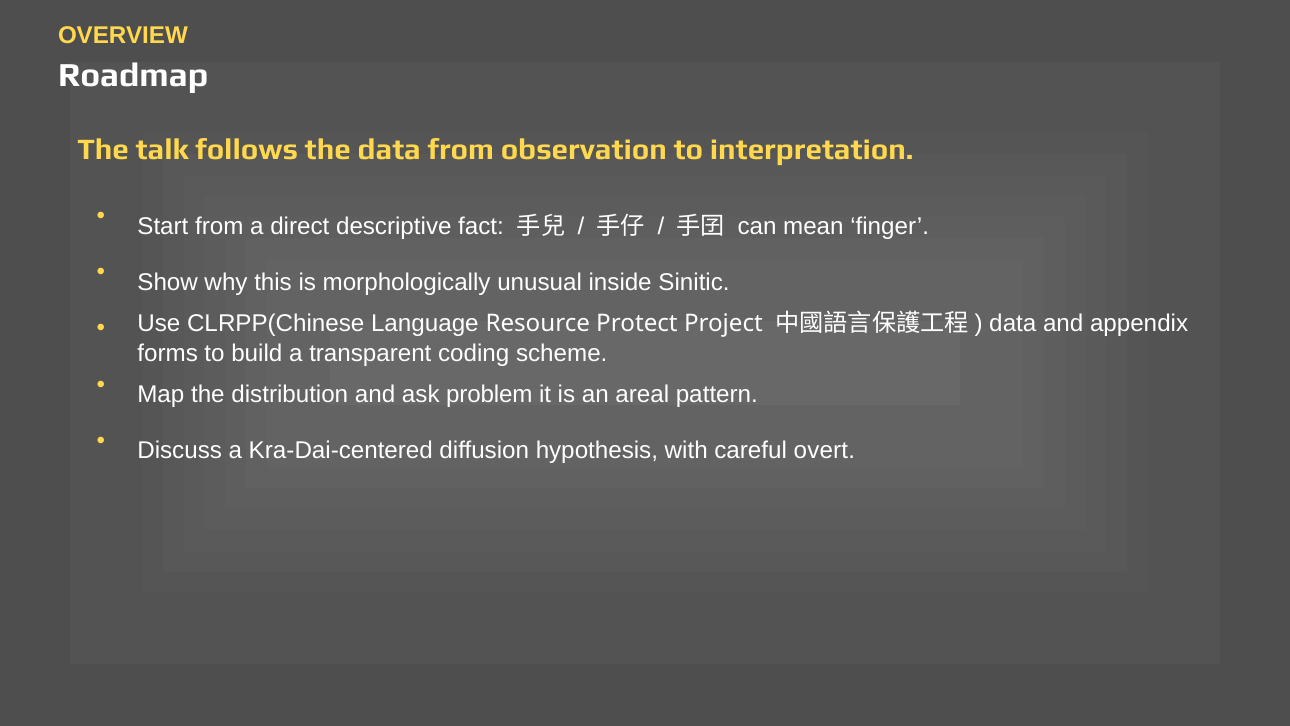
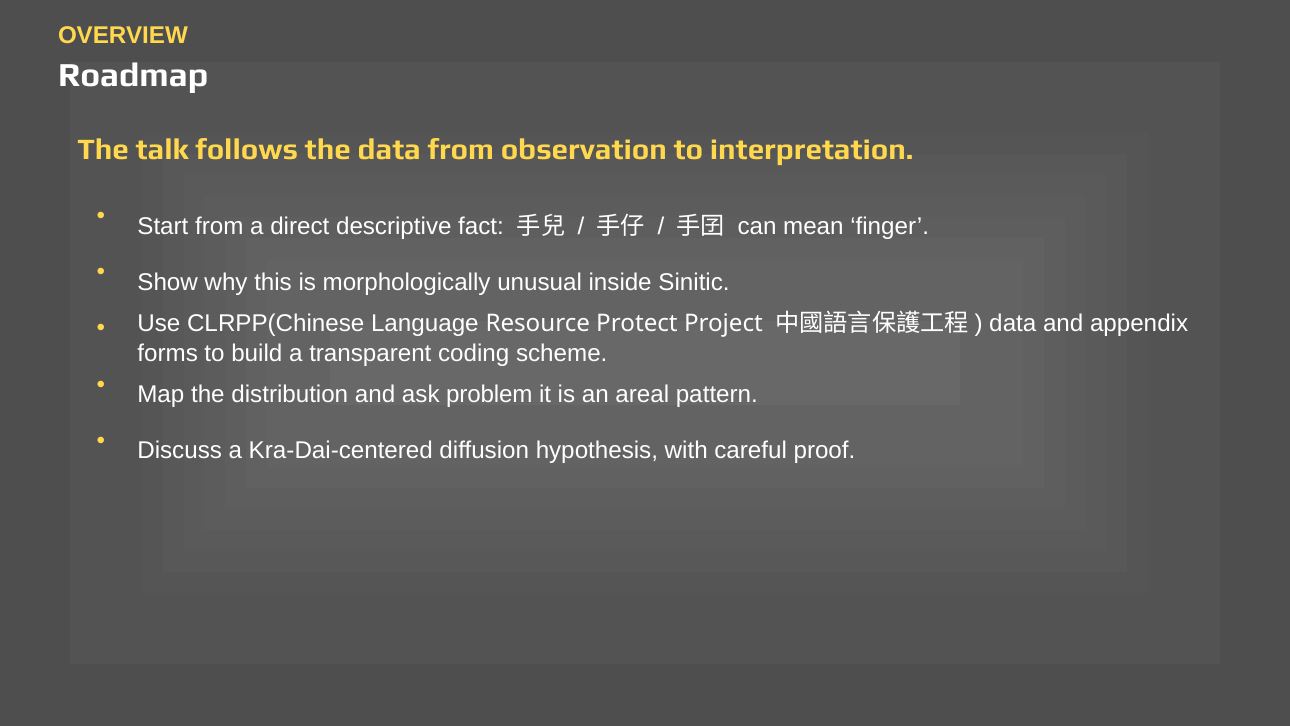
overt: overt -> proof
